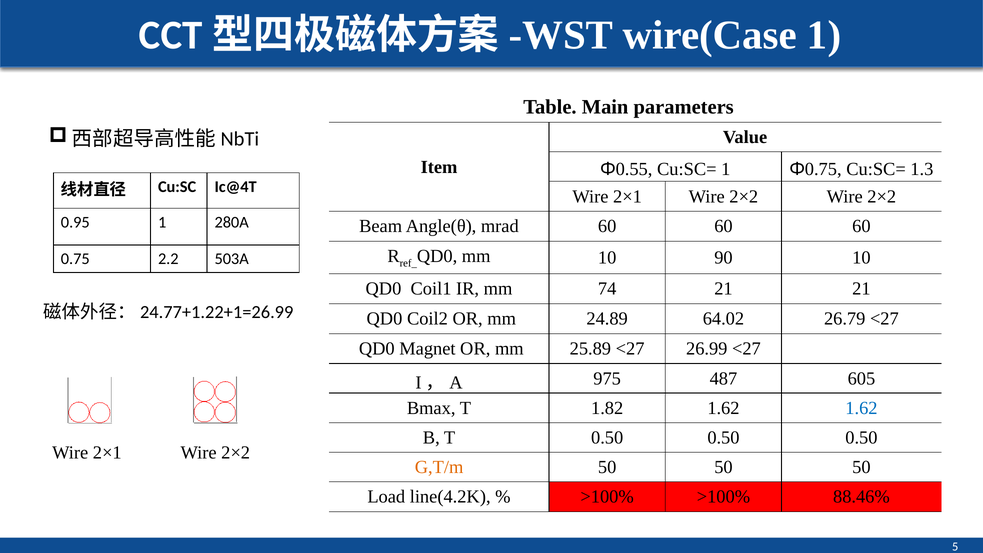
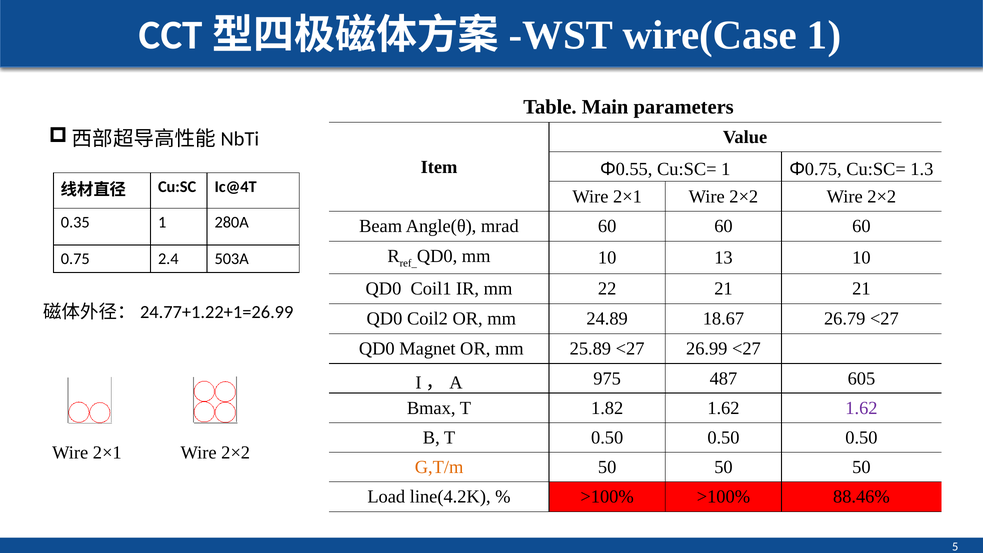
0.95: 0.95 -> 0.35
90: 90 -> 13
2.2: 2.2 -> 2.4
74: 74 -> 22
64.02: 64.02 -> 18.67
1.62 at (861, 408) colour: blue -> purple
